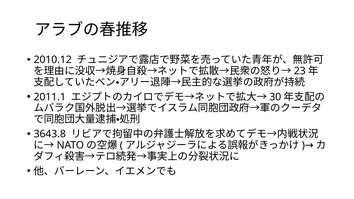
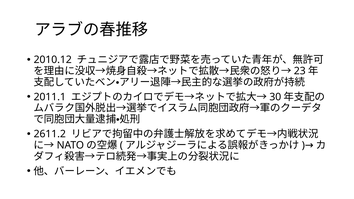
3643.8: 3643.8 -> 2611.2
